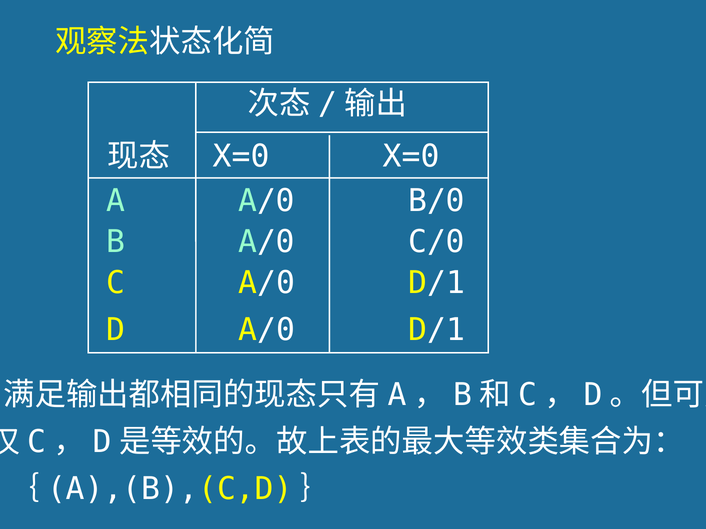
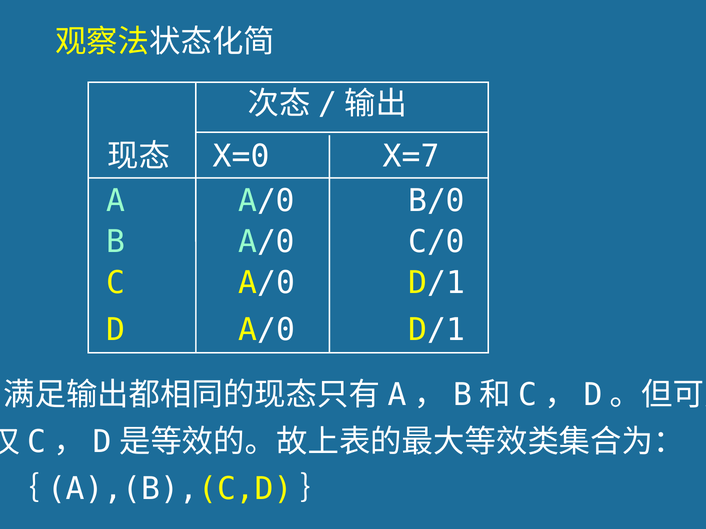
X=0 X=0: X=0 -> X=7
